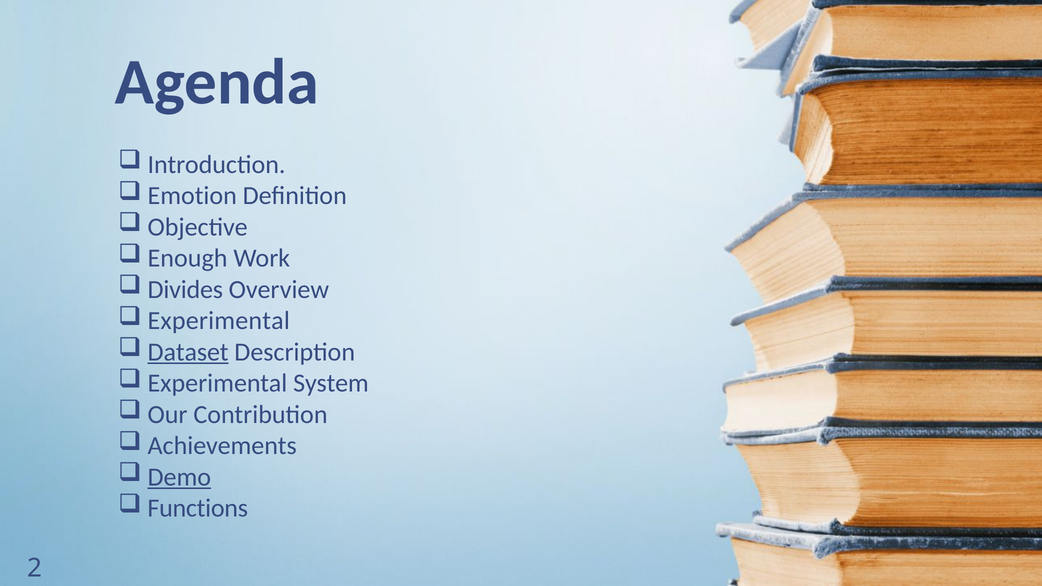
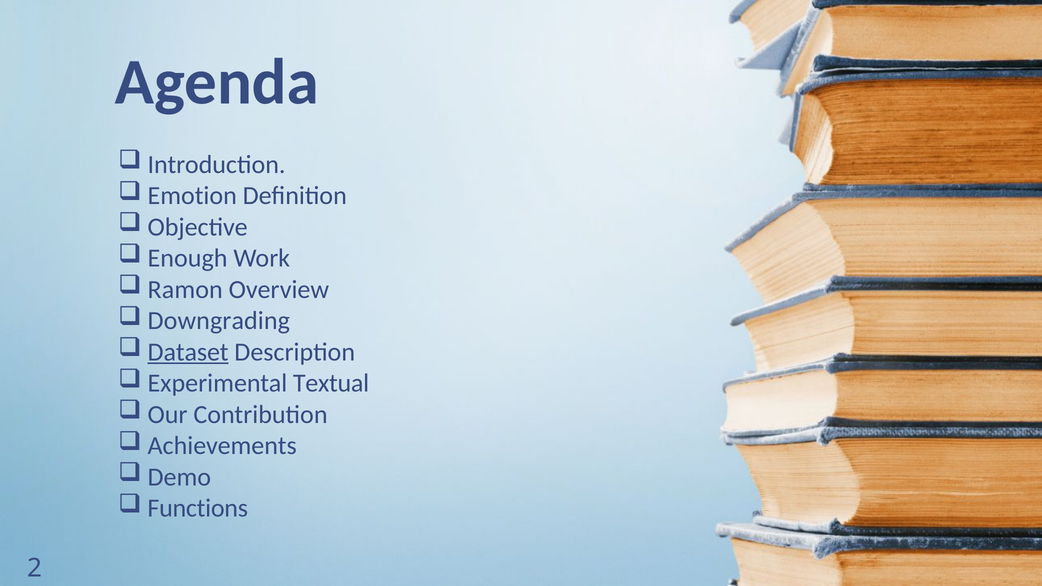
Divides: Divides -> Ramon
Experimental at (219, 321): Experimental -> Downgrading
System: System -> Textual
Demo underline: present -> none
